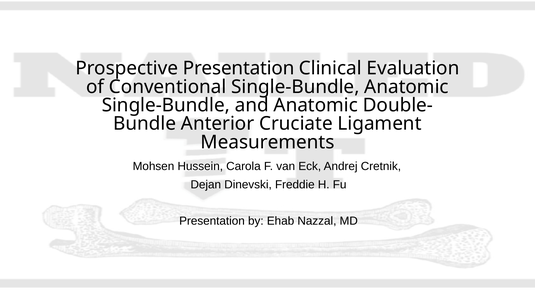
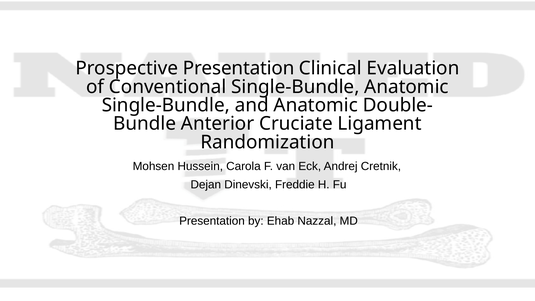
Measurements: Measurements -> Randomization
